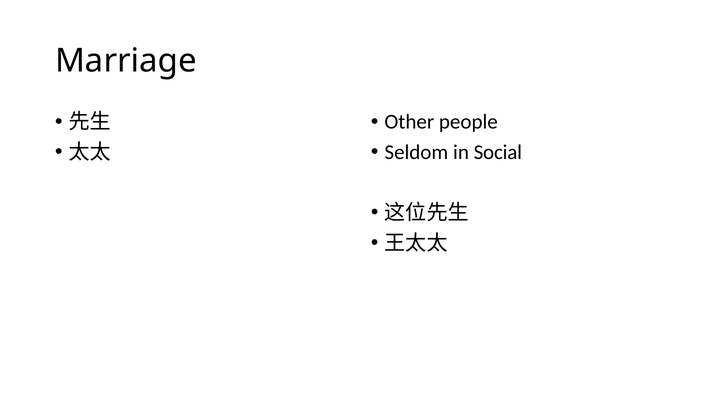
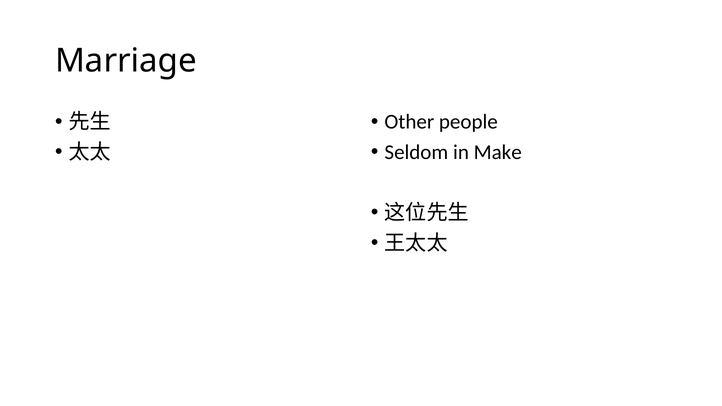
Social: Social -> Make
